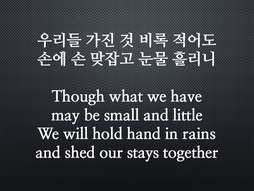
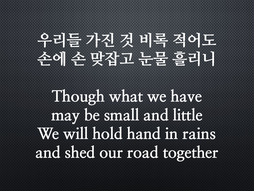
stays: stays -> road
